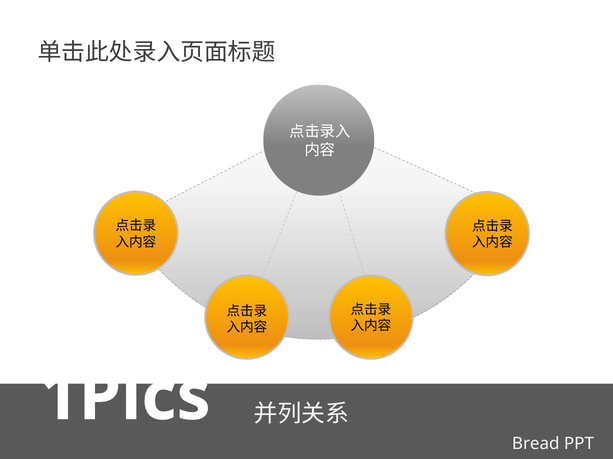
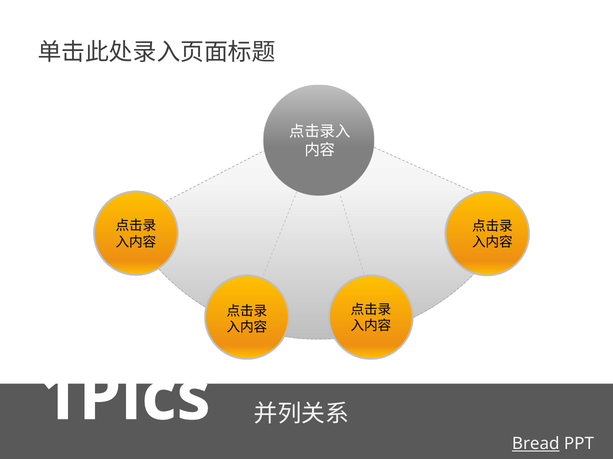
Bread underline: none -> present
